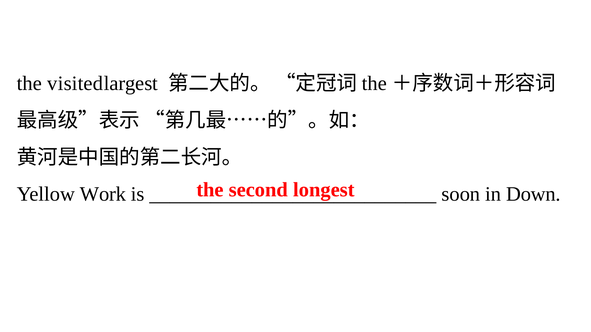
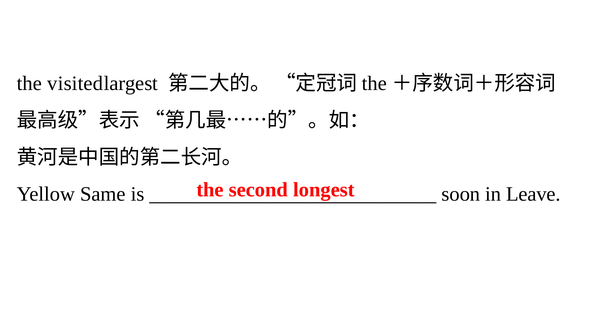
Work: Work -> Same
Down: Down -> Leave
